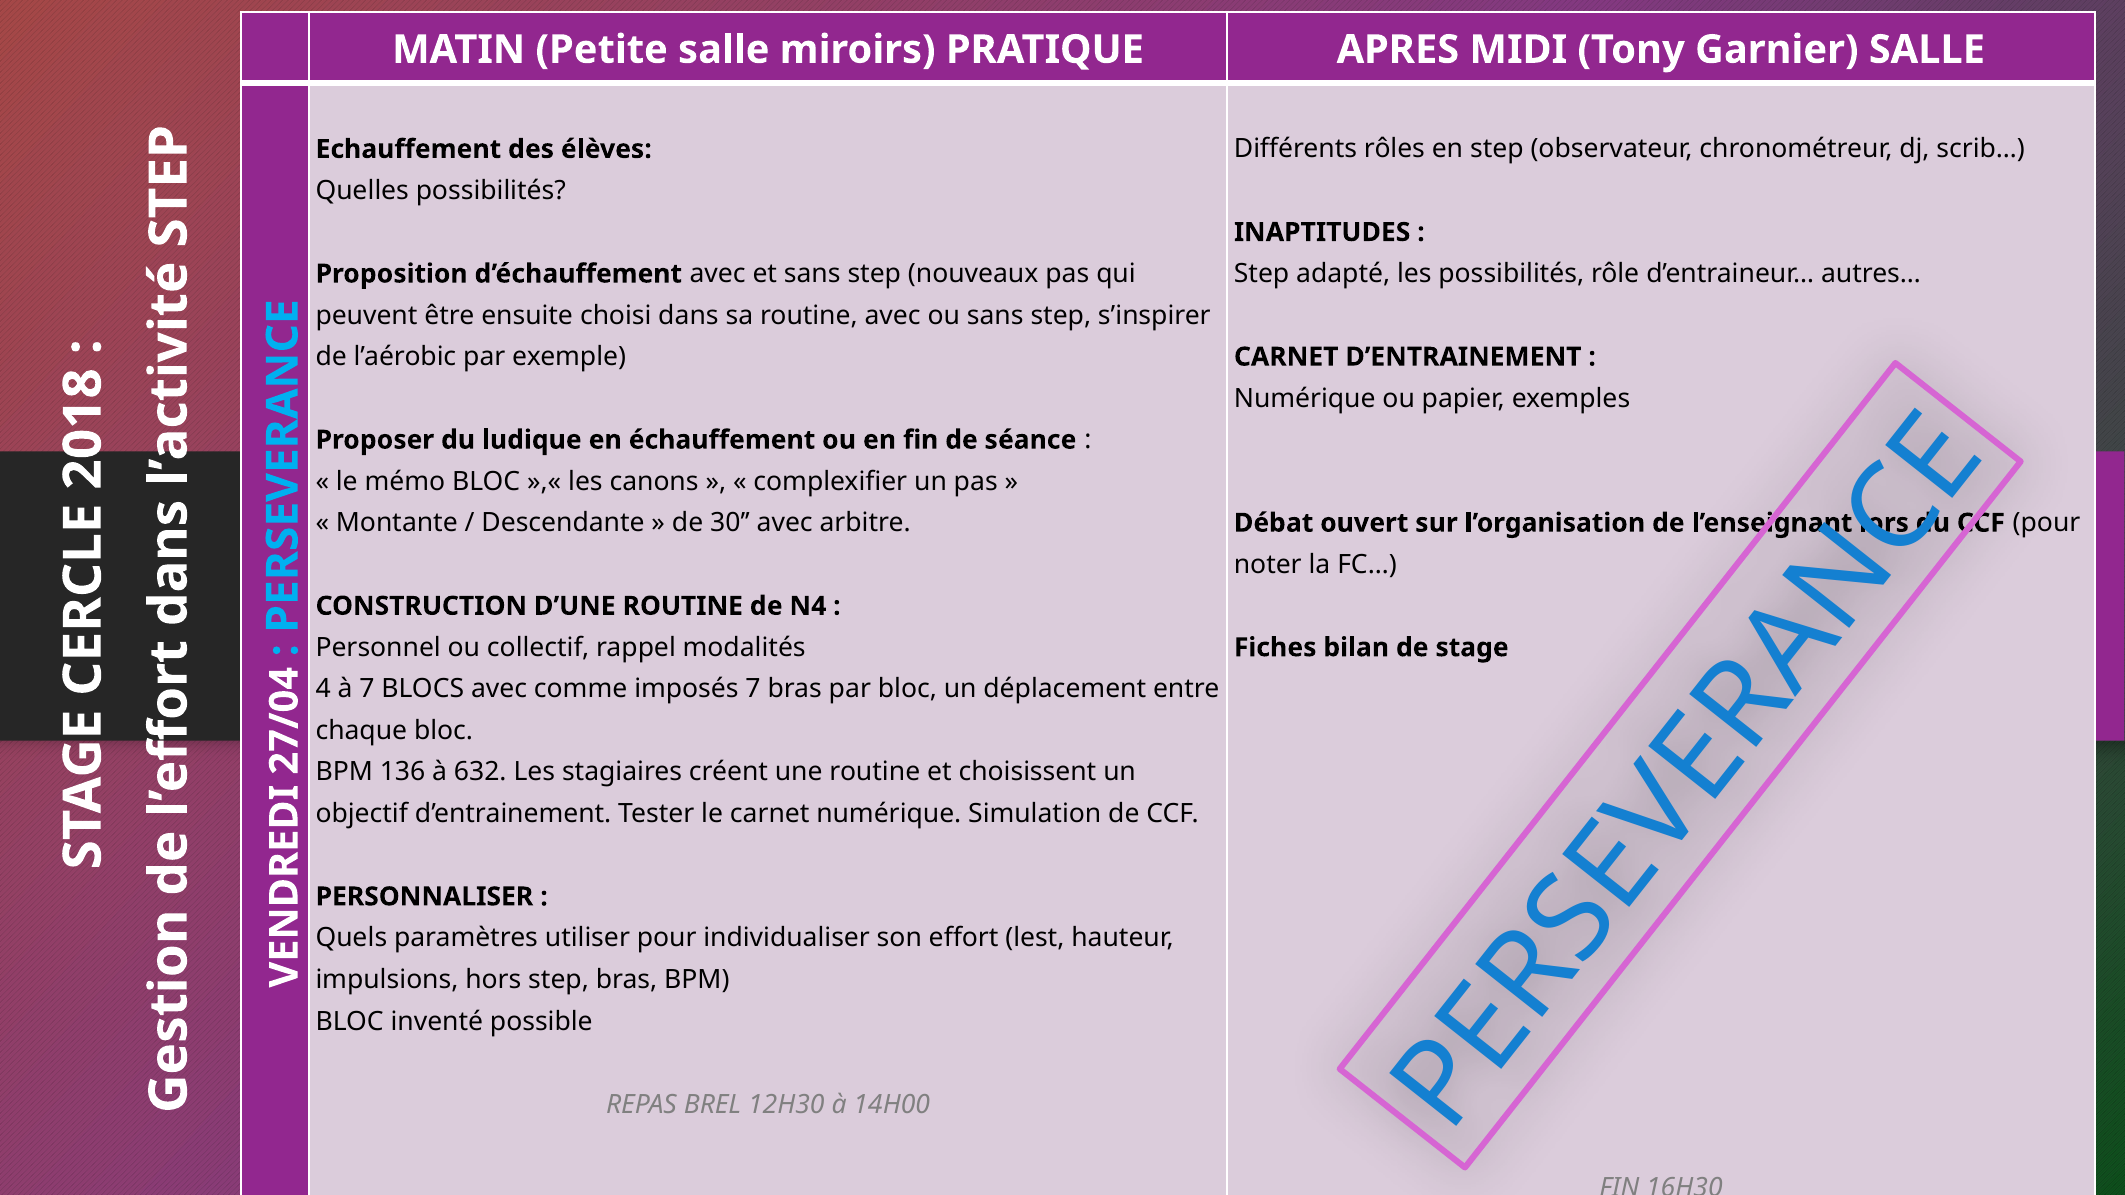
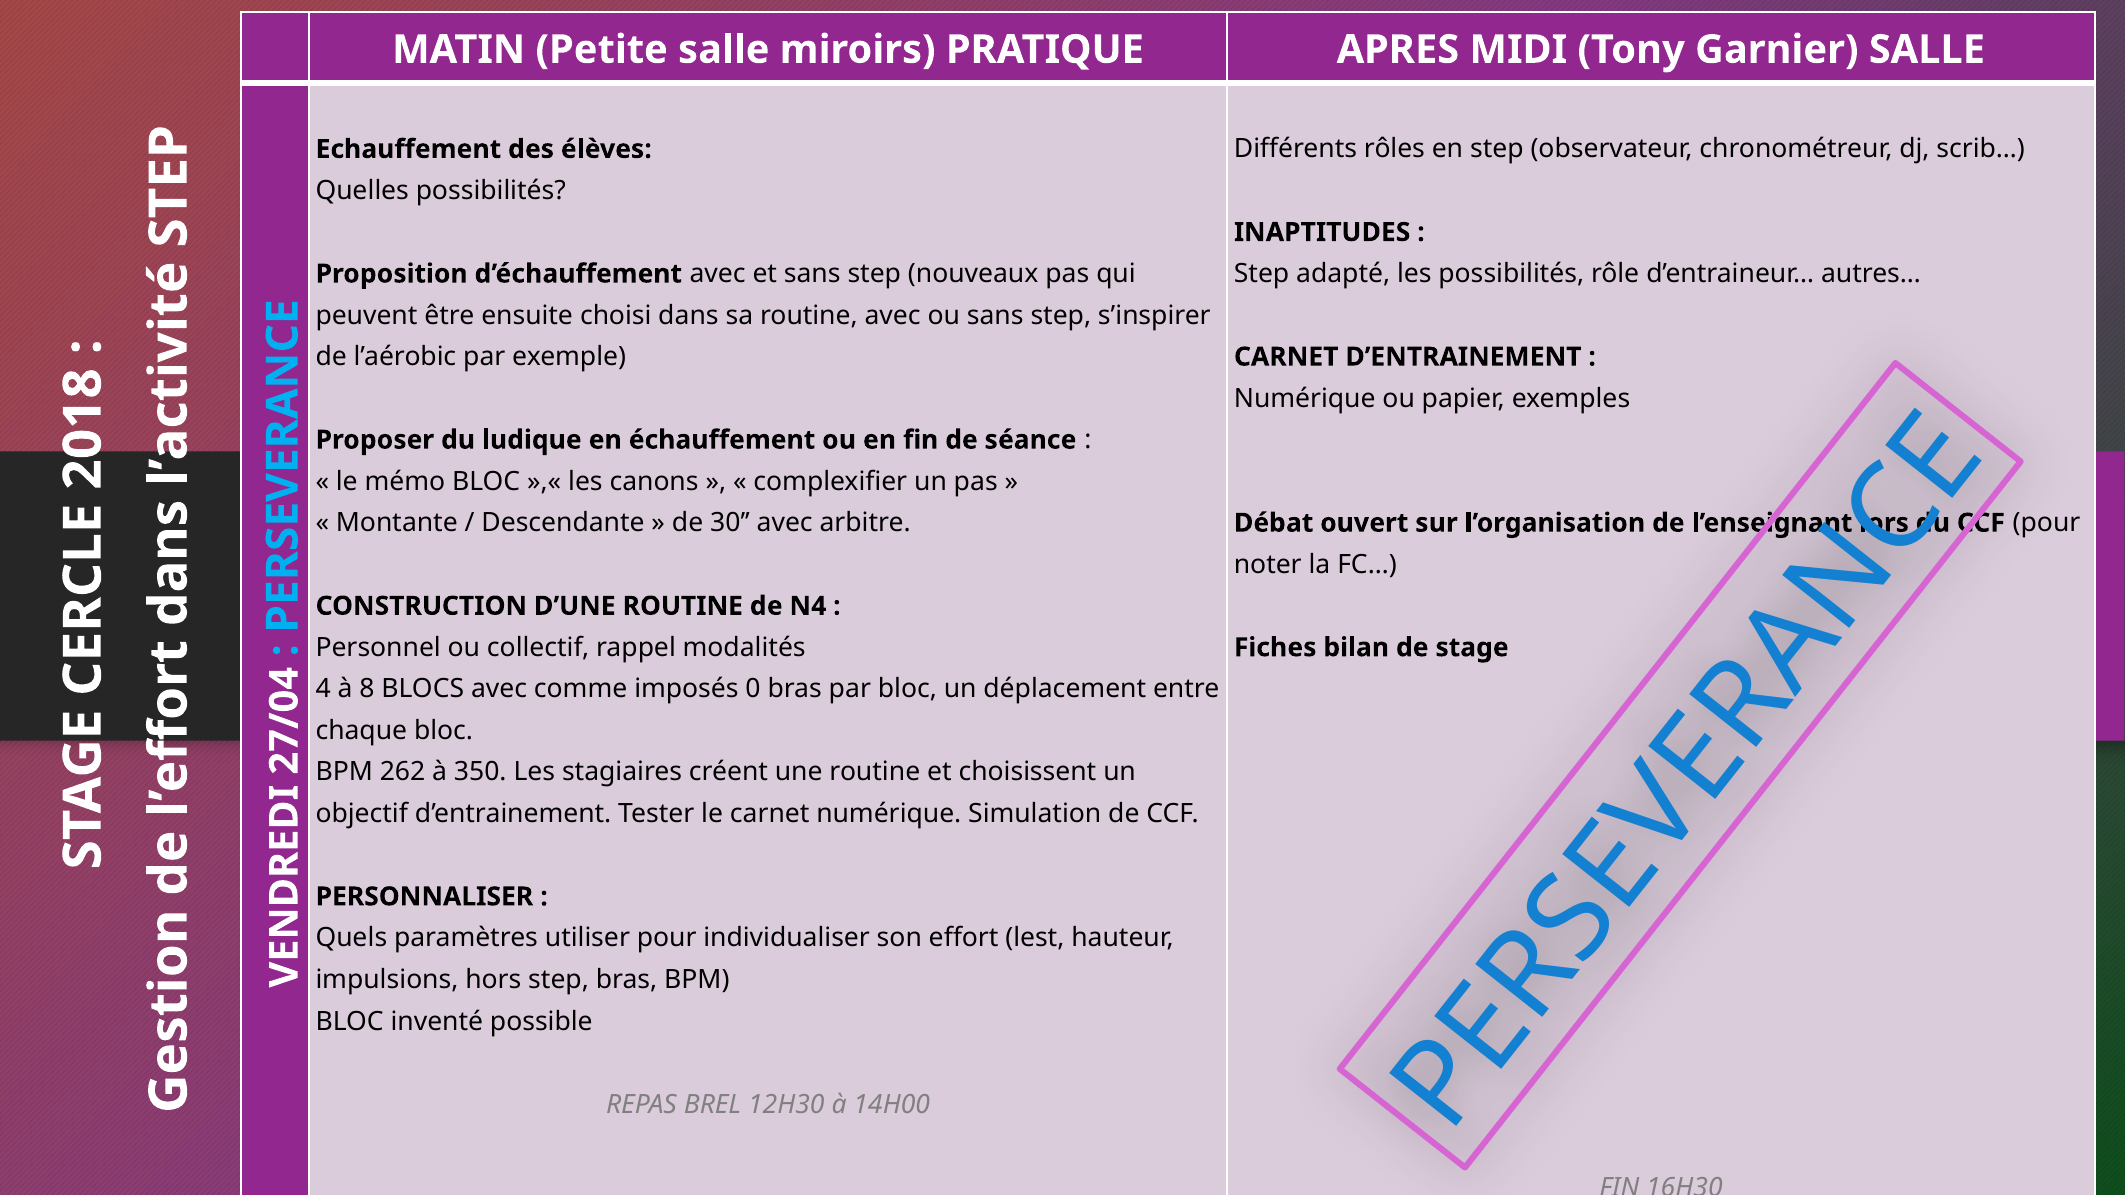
à 7: 7 -> 8
imposés 7: 7 -> 0
136: 136 -> 262
632: 632 -> 350
